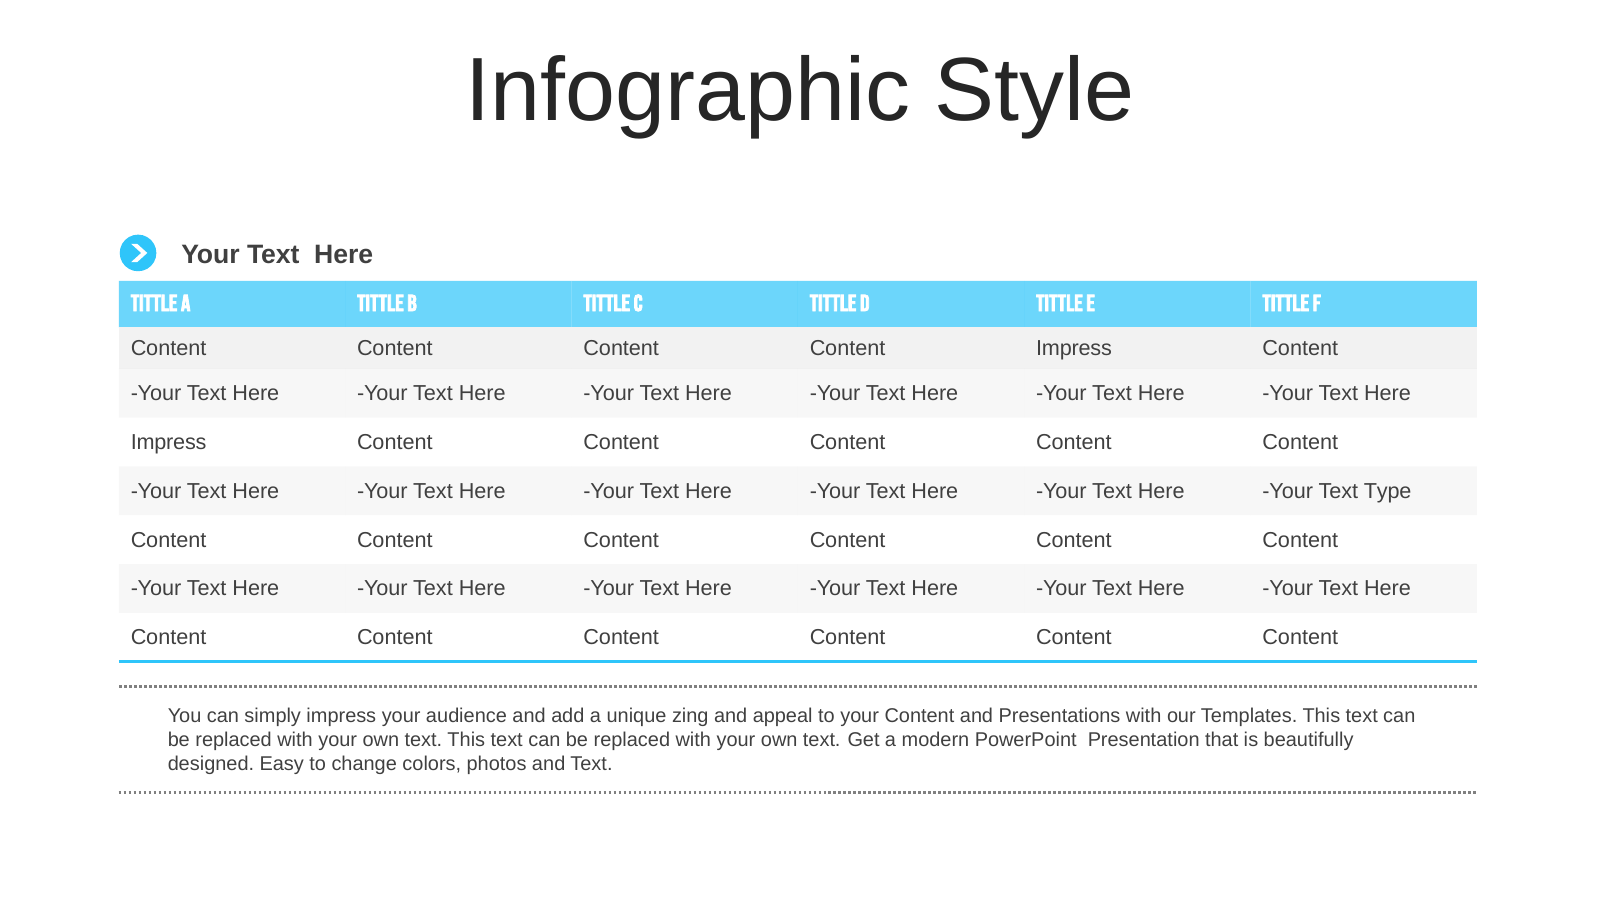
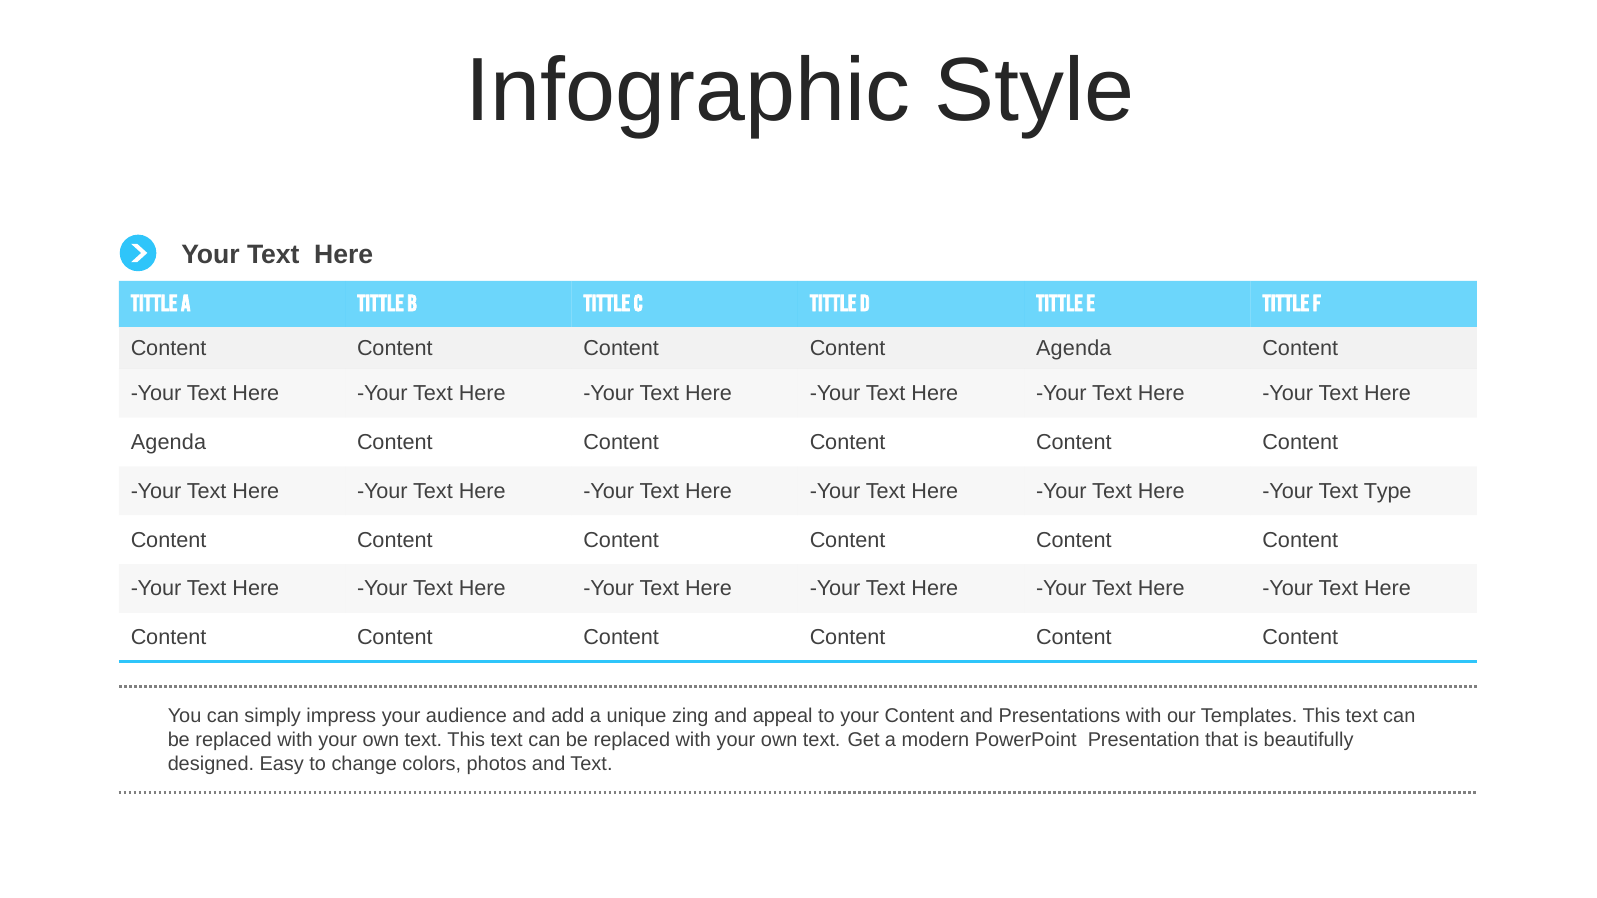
Content Impress: Impress -> Agenda
Impress at (169, 442): Impress -> Agenda
